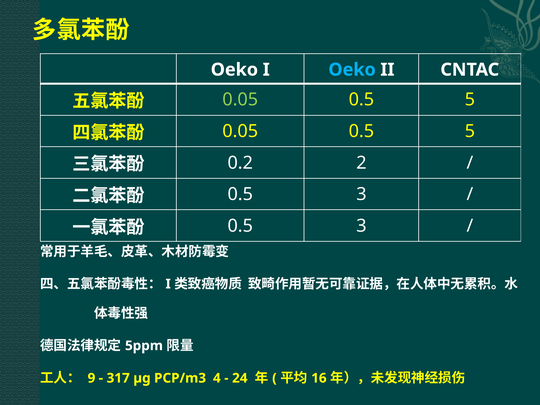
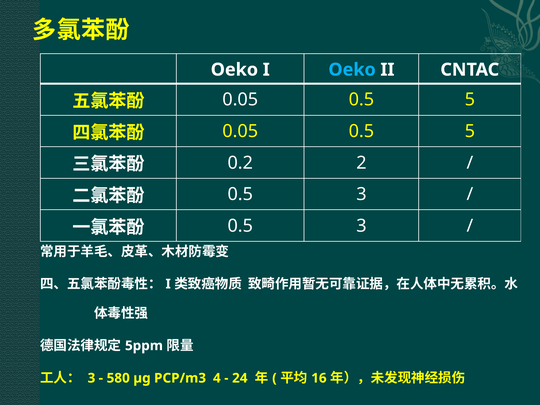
0.05 at (240, 100) colour: light green -> white
9 at (91, 378): 9 -> 3
317: 317 -> 580
